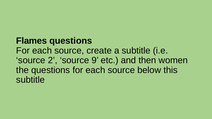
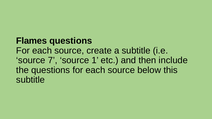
2: 2 -> 7
9: 9 -> 1
women: women -> include
